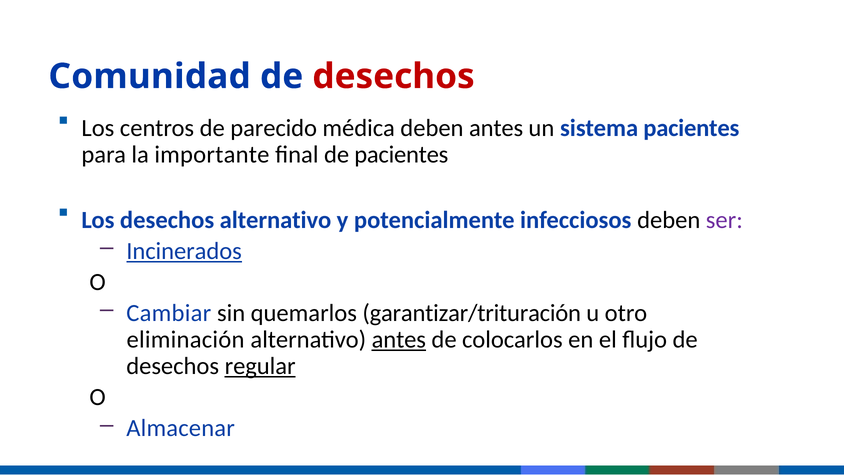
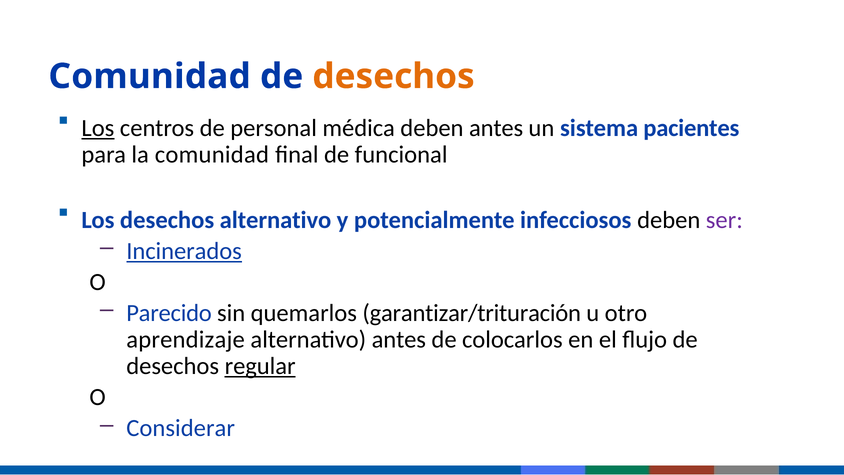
desechos at (394, 76) colour: red -> orange
Los at (98, 128) underline: none -> present
parecido: parecido -> personal
la importante: importante -> comunidad
de pacientes: pacientes -> funcional
Cambiar: Cambiar -> Parecido
eliminación: eliminación -> aprendizaje
antes at (399, 339) underline: present -> none
Almacenar: Almacenar -> Considerar
